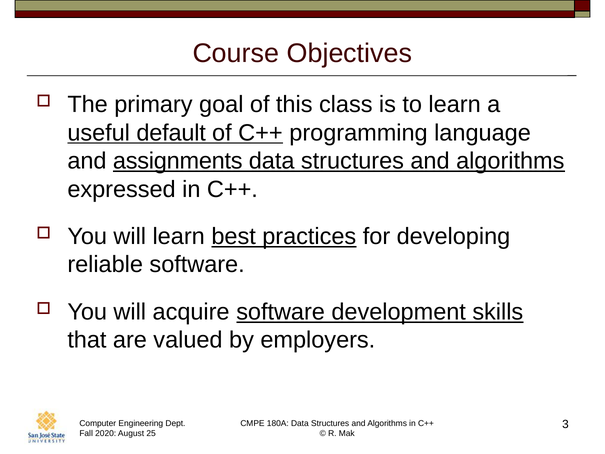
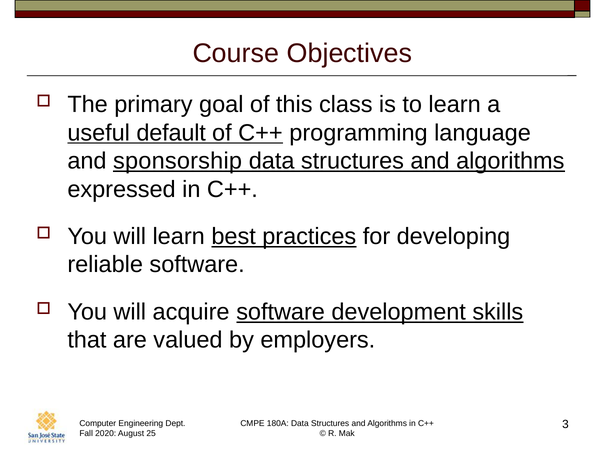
assignments: assignments -> sponsorship
